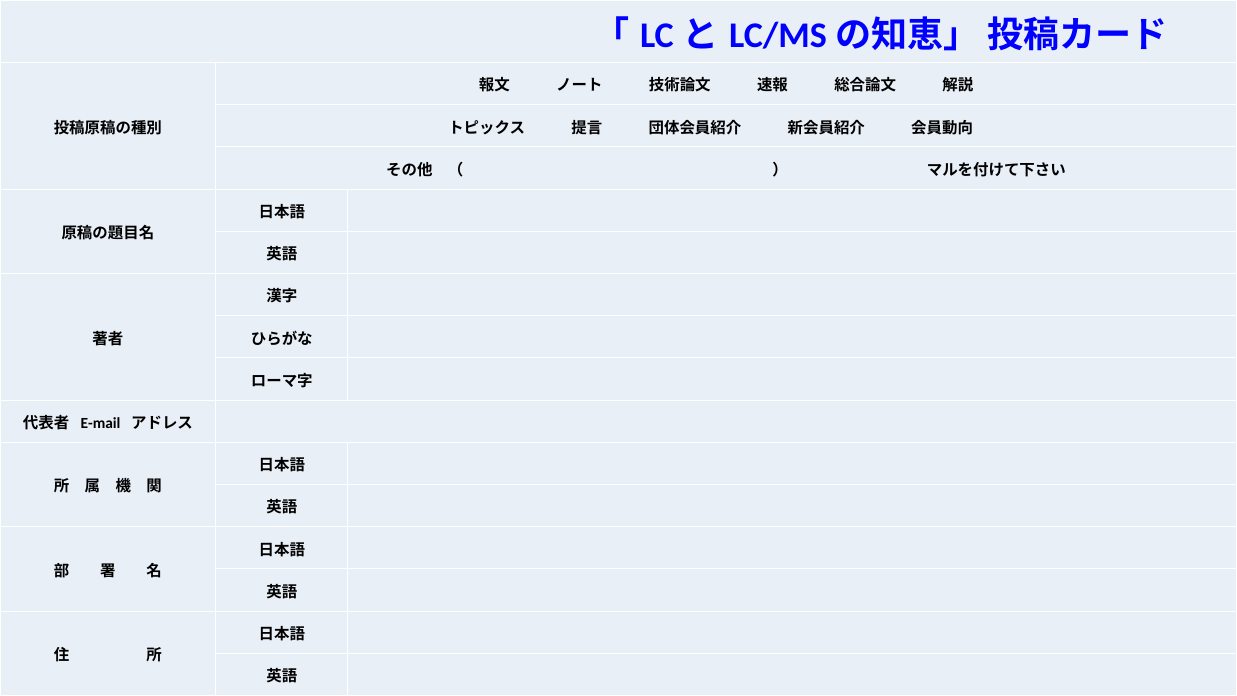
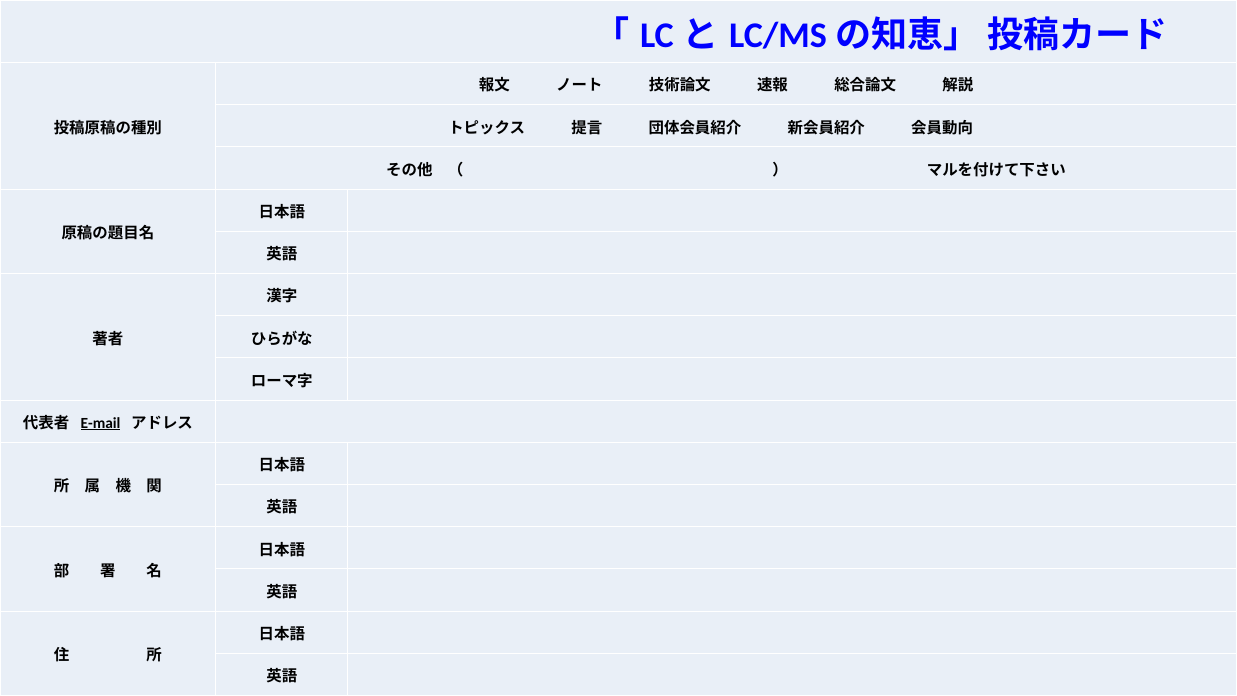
E-mail underline: none -> present
